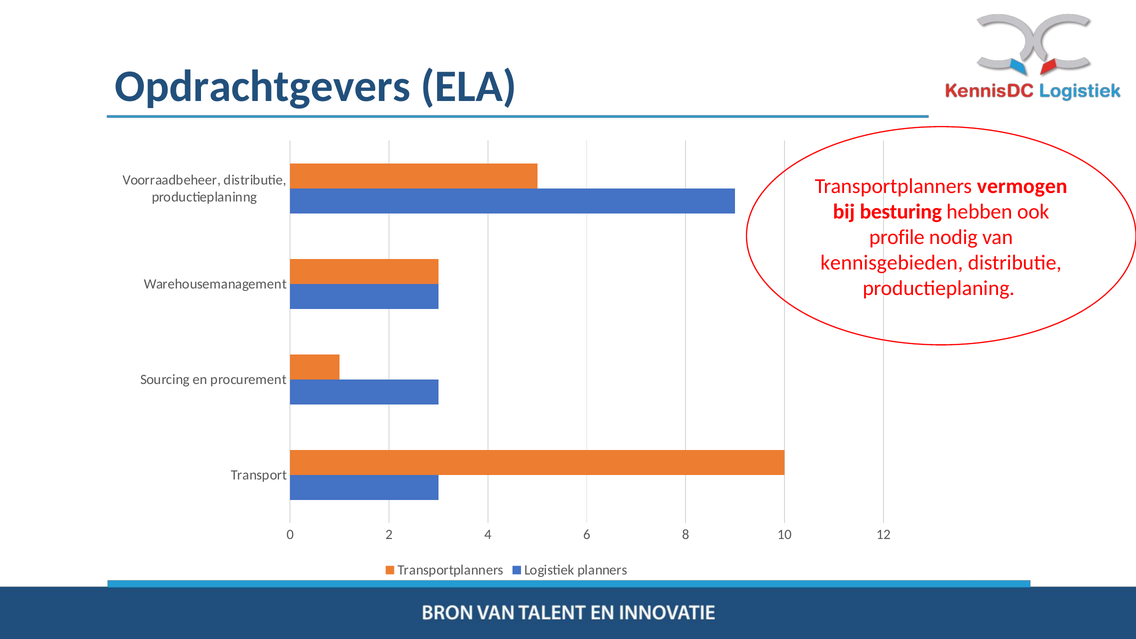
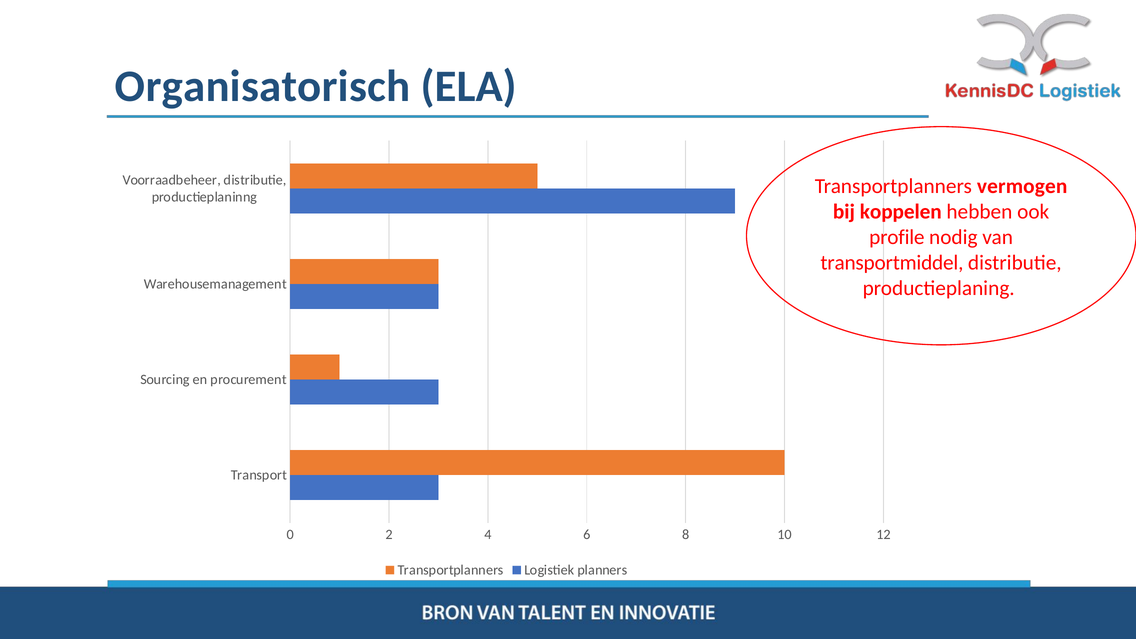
Opdrachtgevers: Opdrachtgevers -> Organisatorisch
besturing: besturing -> koppelen
kennisgebieden at (892, 263): kennisgebieden -> transportmiddel
